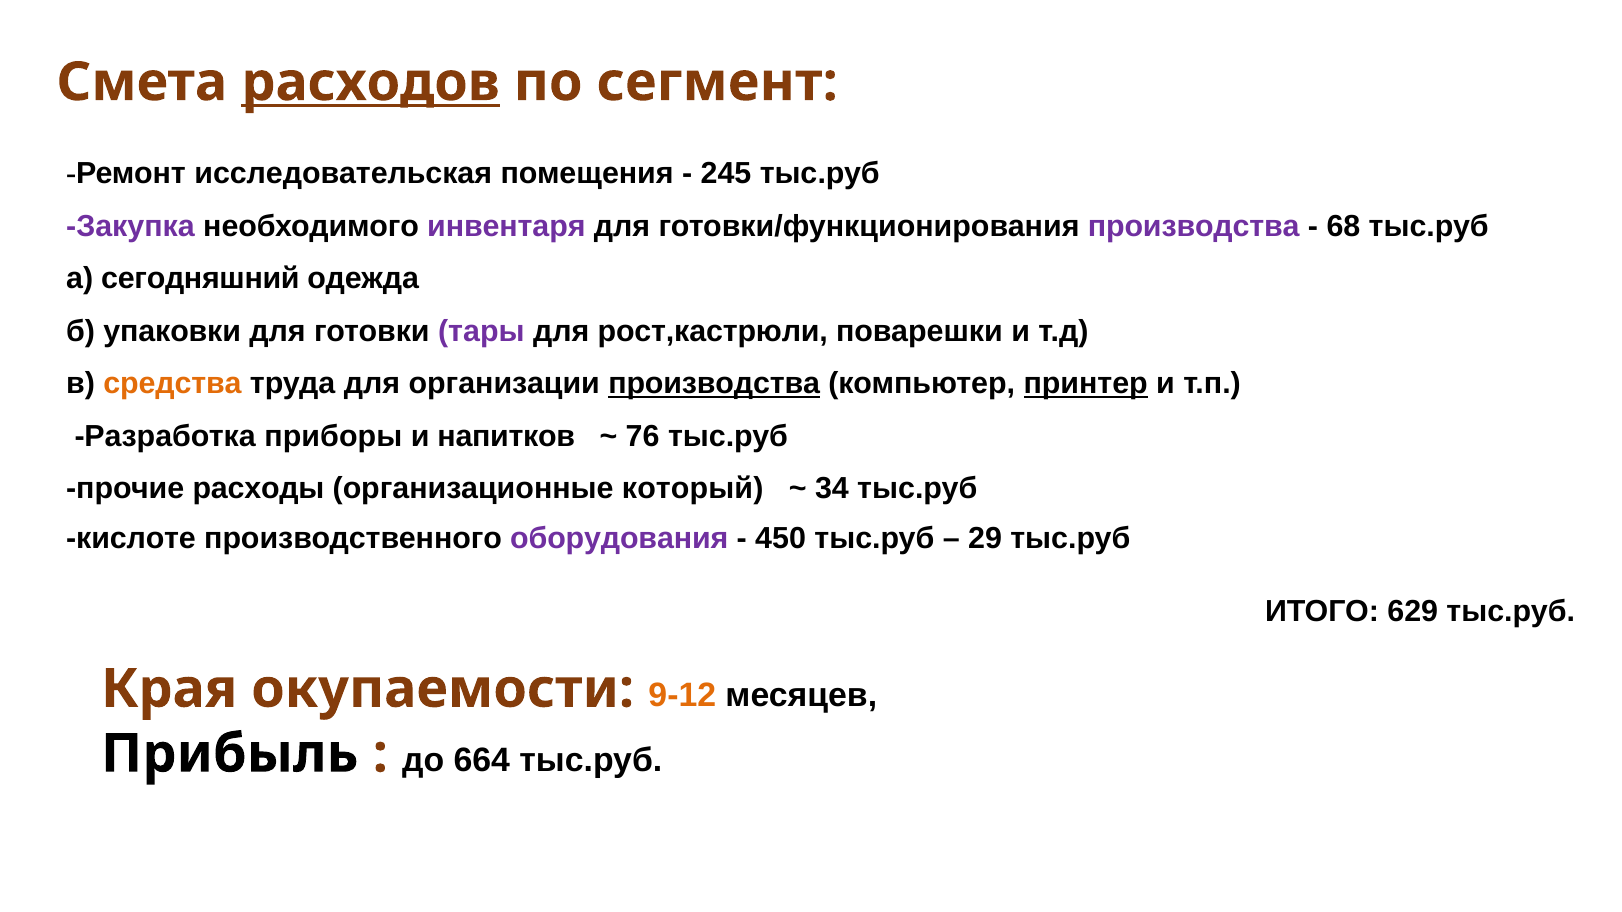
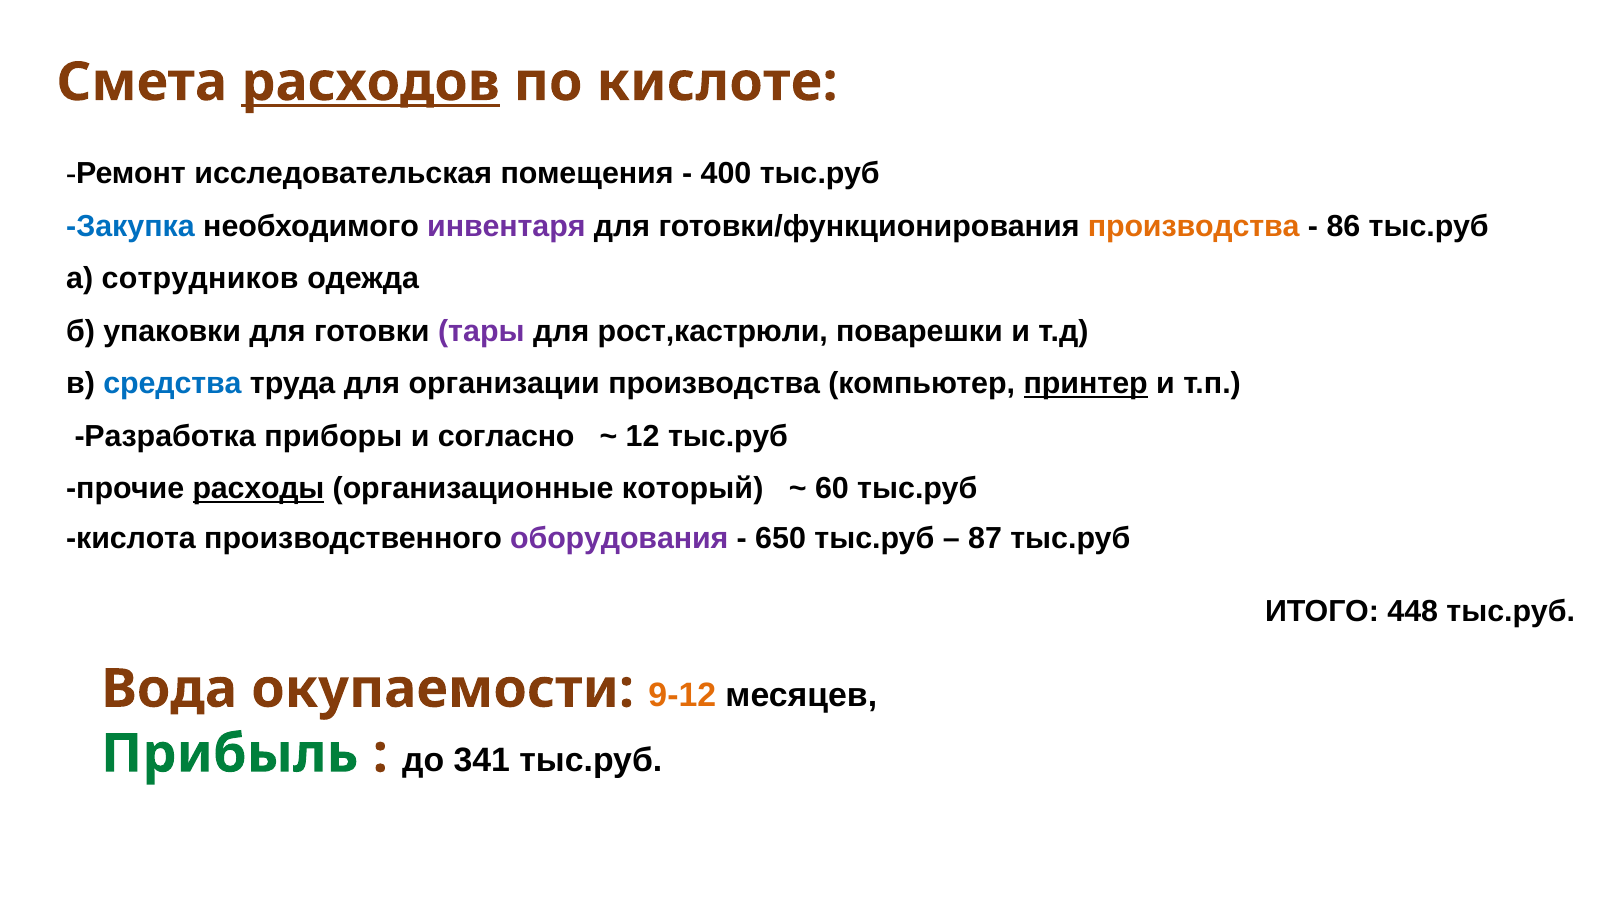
сегмент: сегмент -> кислоте
245: 245 -> 400
Закупка colour: purple -> blue
производства at (1194, 226) colour: purple -> orange
68: 68 -> 86
сегодняшний: сегодняшний -> сотрудников
средства colour: orange -> blue
производства at (714, 384) underline: present -> none
напитков: напитков -> согласно
76: 76 -> 12
расходы underline: none -> present
34: 34 -> 60
кислоте: кислоте -> кислота
450: 450 -> 650
29: 29 -> 87
629: 629 -> 448
Края: Края -> Вода
Прибыль colour: black -> green
664: 664 -> 341
